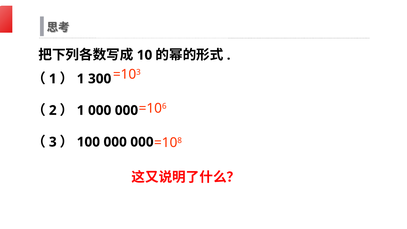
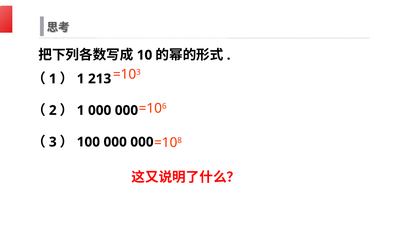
300: 300 -> 213
